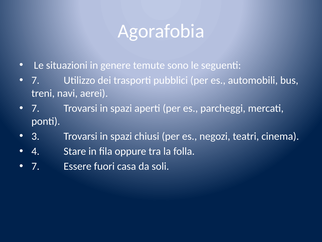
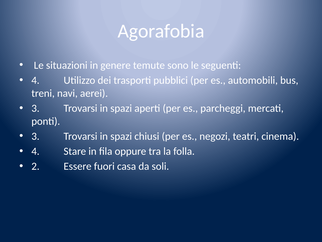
7 at (35, 80): 7 -> 4
7 at (35, 108): 7 -> 3
7 at (35, 166): 7 -> 2
